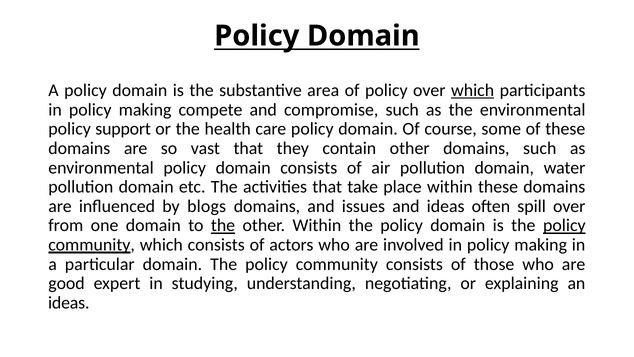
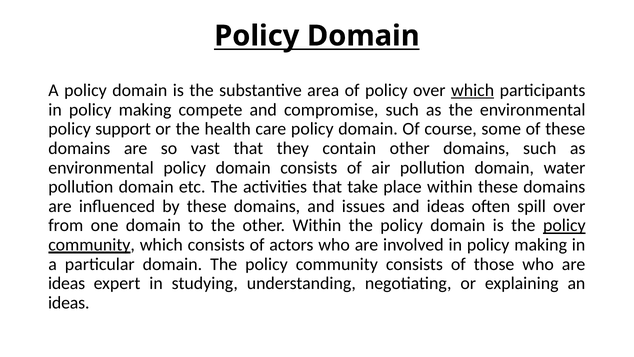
by blogs: blogs -> these
the at (223, 225) underline: present -> none
good at (67, 283): good -> ideas
